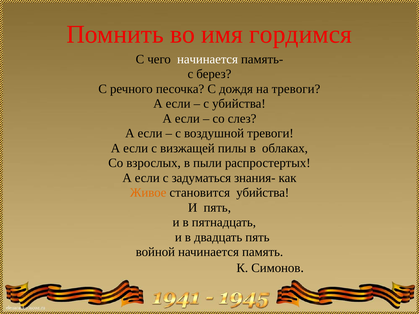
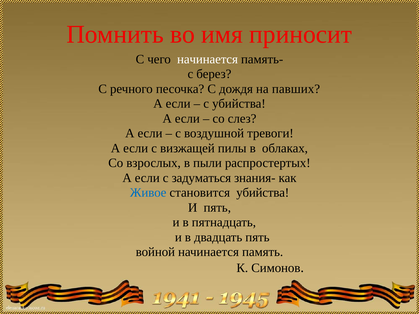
гордимся: гордимся -> приносит
на тревоги: тревоги -> павших
Живое colour: orange -> blue
